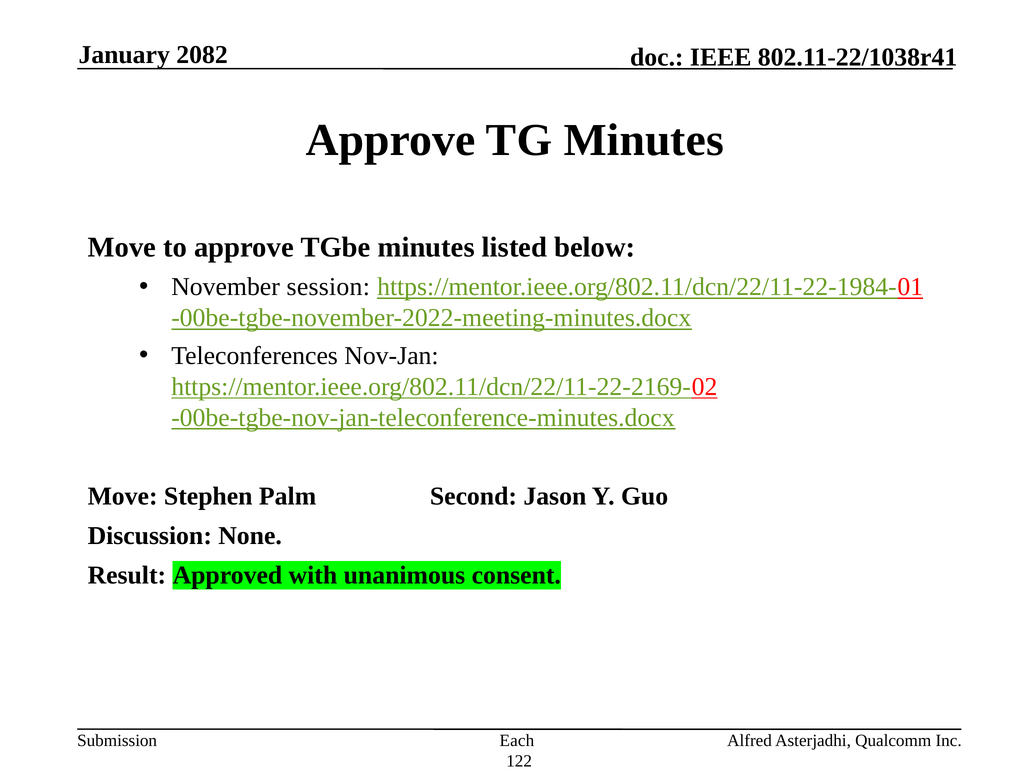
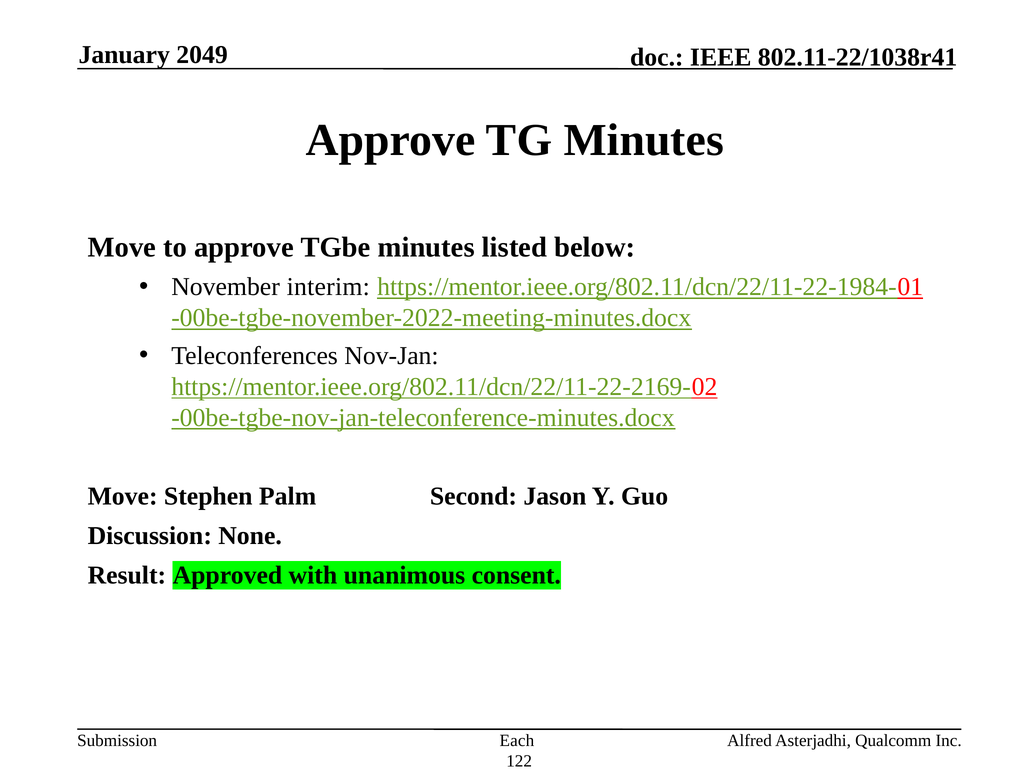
2082: 2082 -> 2049
session: session -> interim
